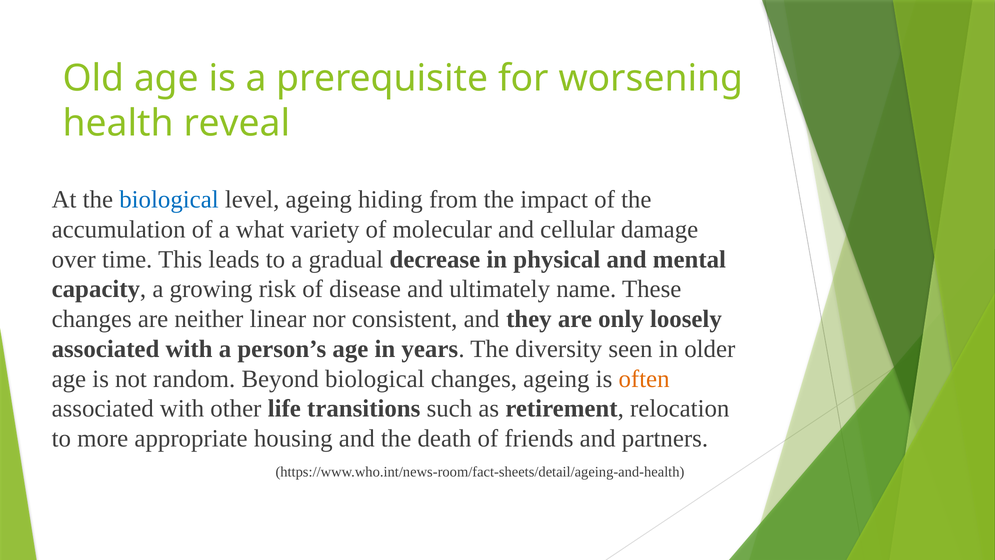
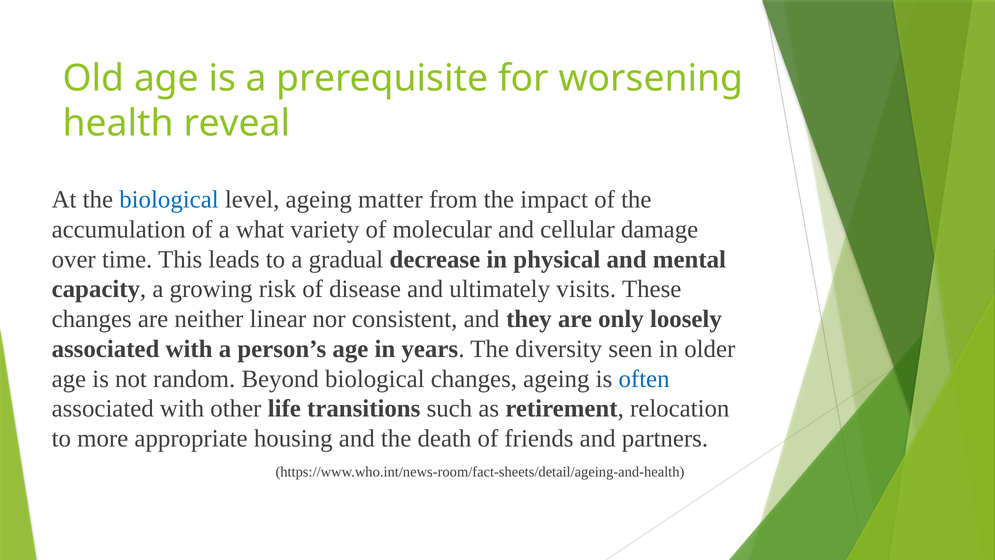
hiding: hiding -> matter
name: name -> visits
often colour: orange -> blue
